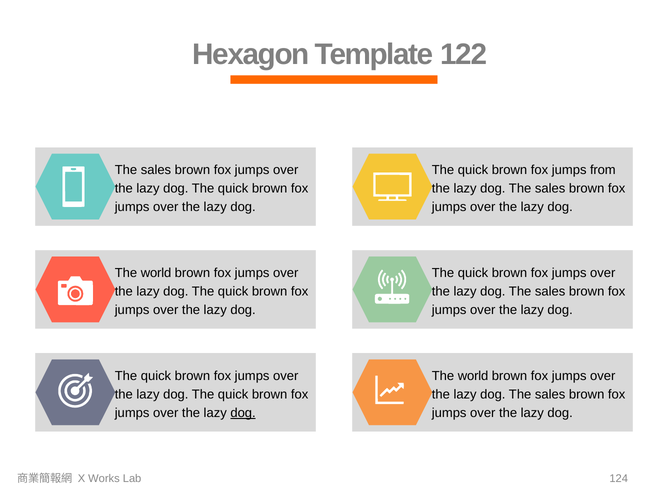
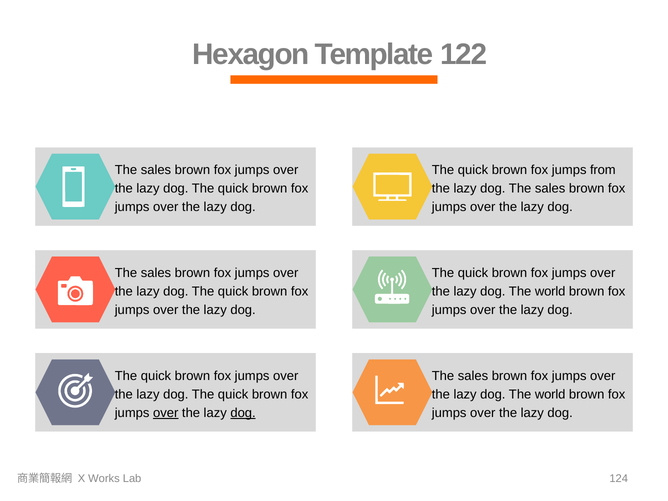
world at (156, 273): world -> sales
sales at (550, 292): sales -> world
world at (473, 376): world -> sales
sales at (550, 394): sales -> world
over at (166, 413) underline: none -> present
